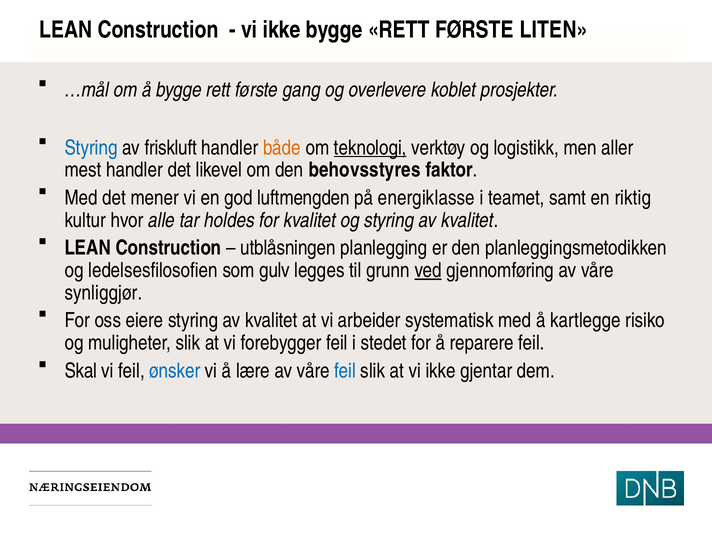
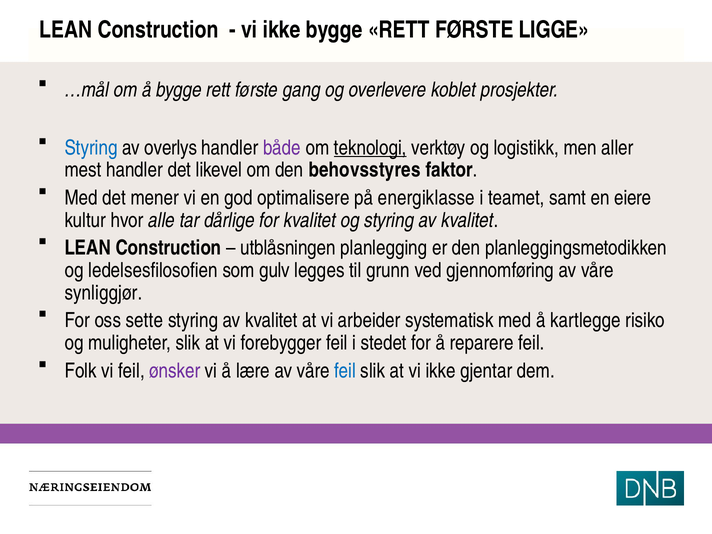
LITEN: LITEN -> LIGGE
friskluft: friskluft -> overlys
både colour: orange -> purple
luftmengden: luftmengden -> optimalisere
riktig: riktig -> eiere
holdes: holdes -> dårlige
ved underline: present -> none
eiere: eiere -> sette
Skal: Skal -> Folk
ønsker colour: blue -> purple
